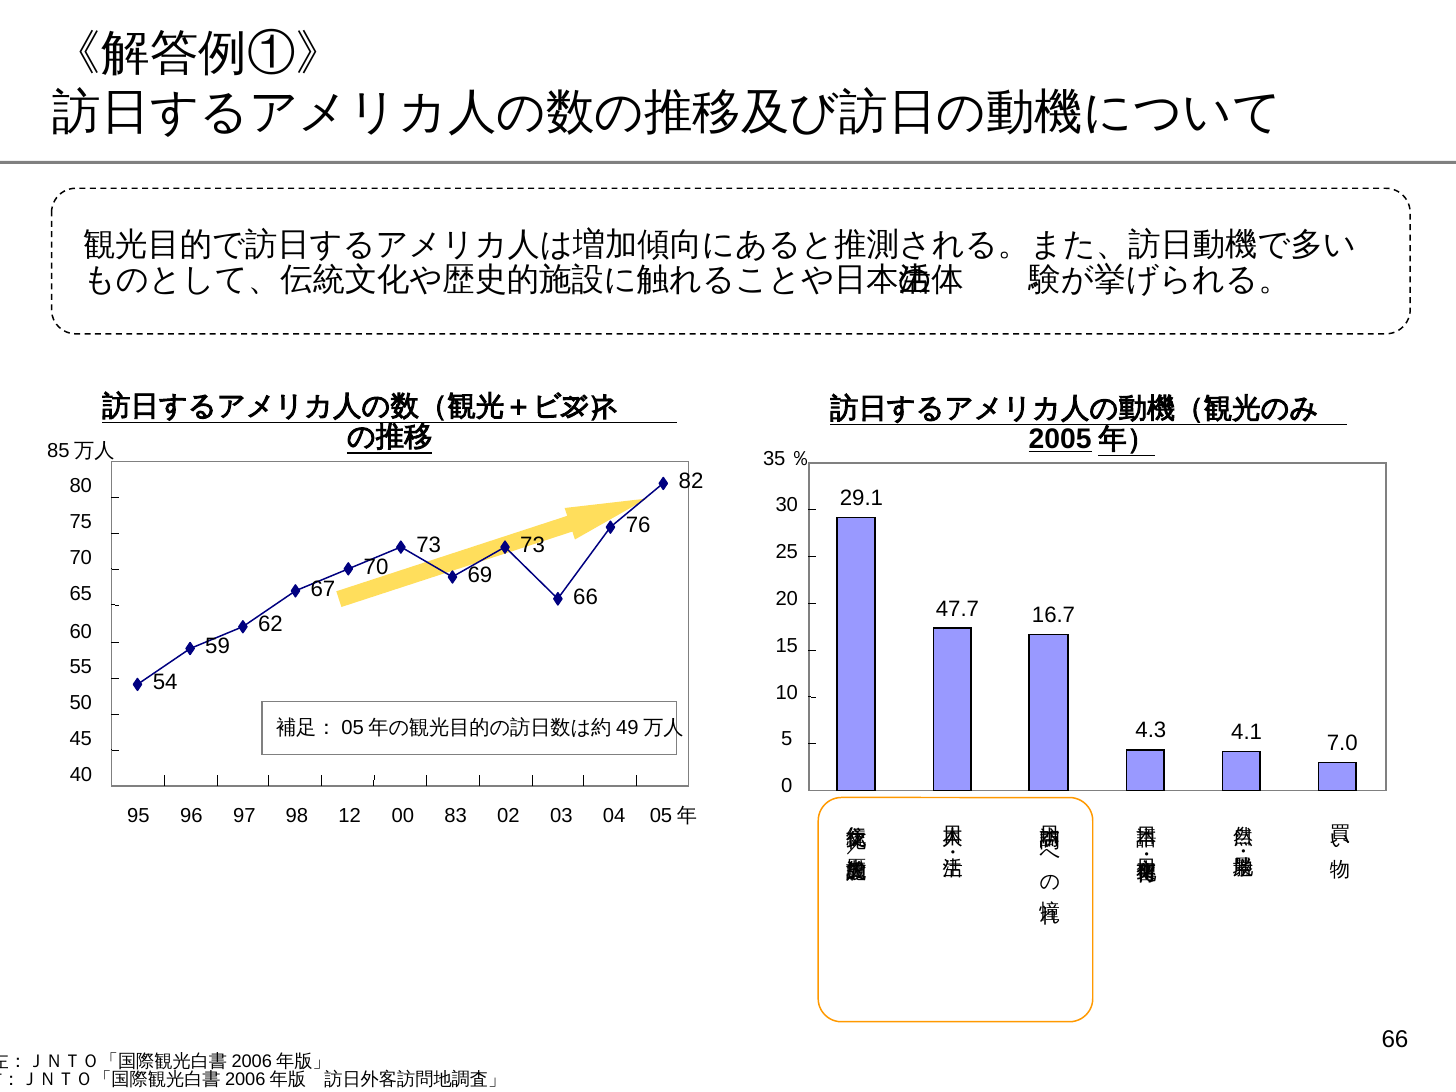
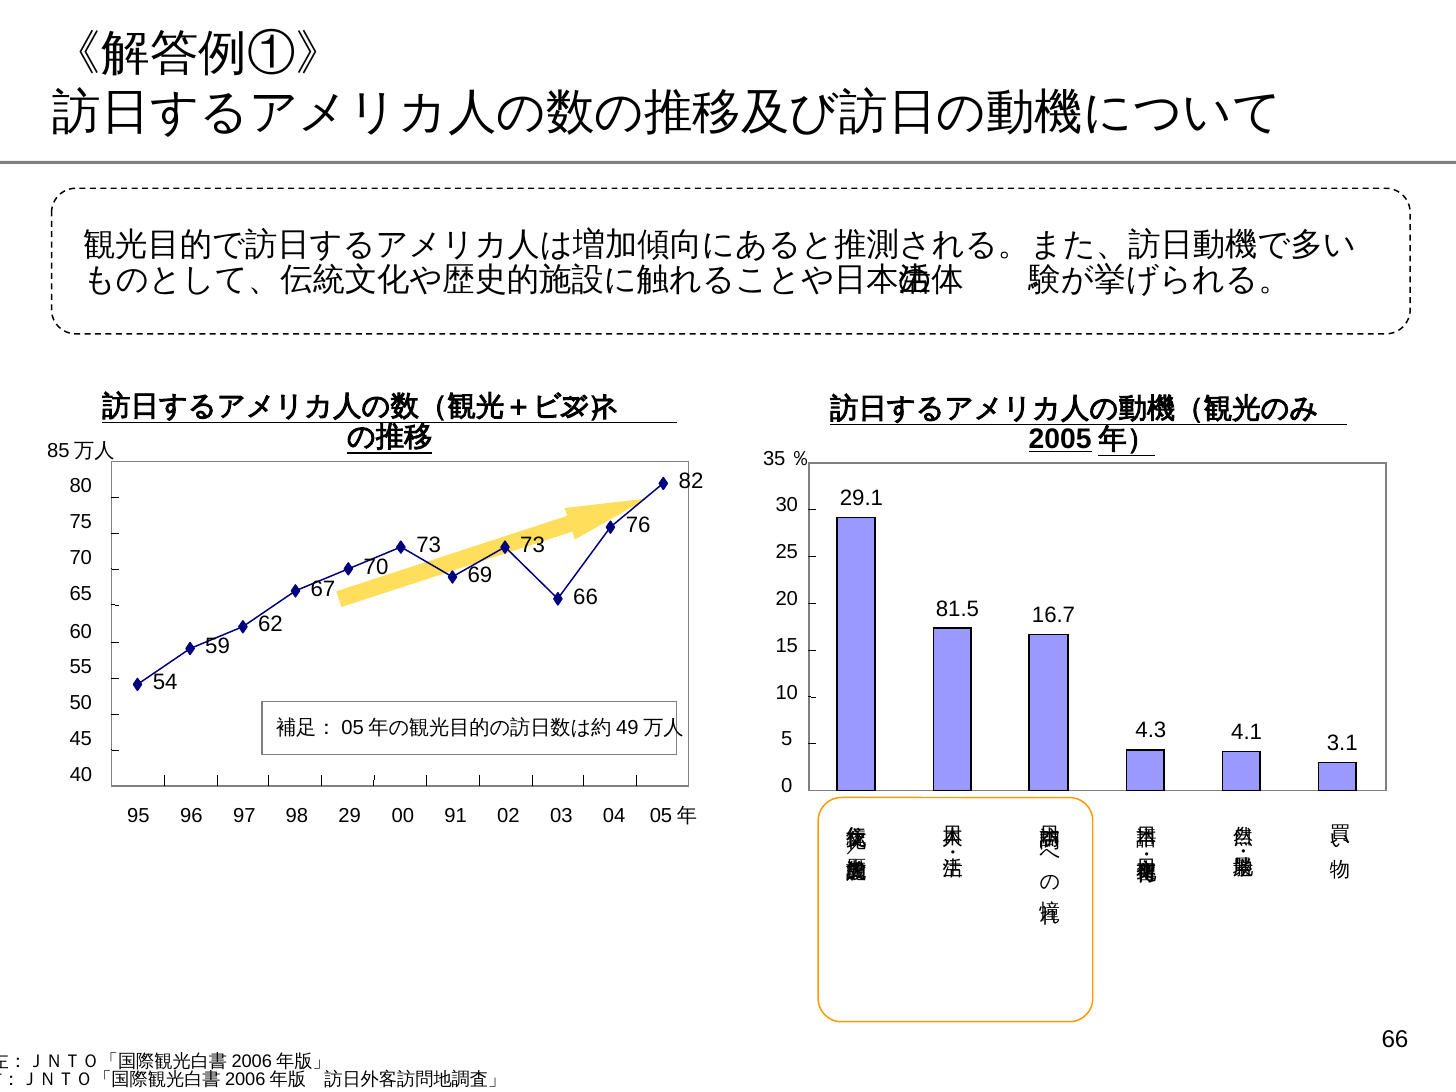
47.7: 47.7 -> 81.5
7.0: 7.0 -> 3.1
12: 12 -> 29
83: 83 -> 91
